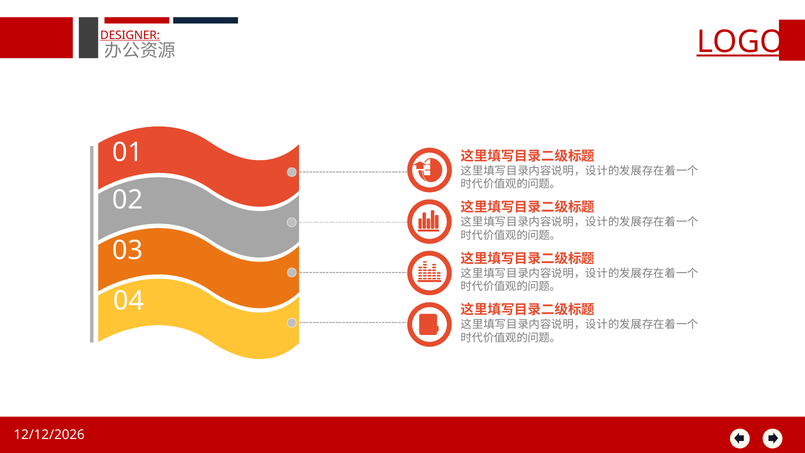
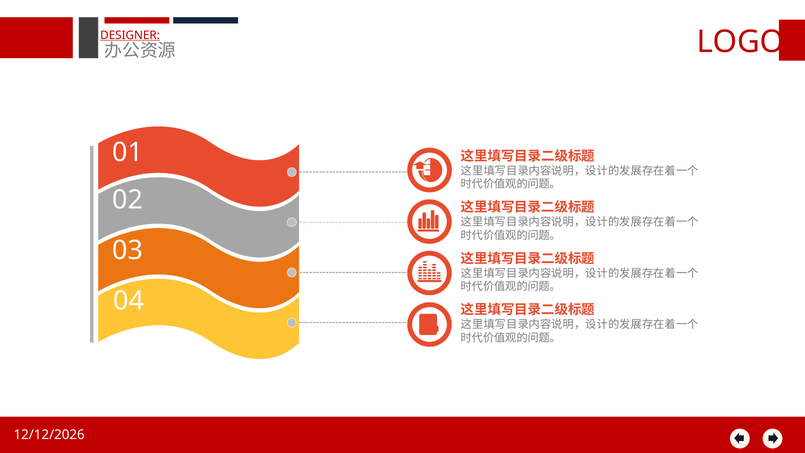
LOGO underline: present -> none
